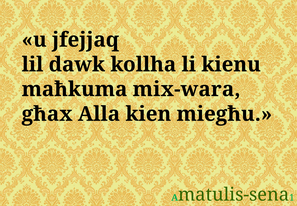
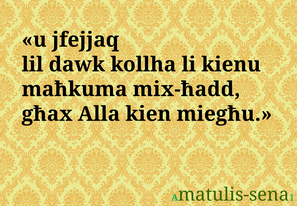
mix-wara: mix-wara -> mix-ħadd
